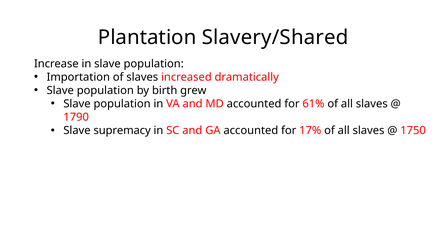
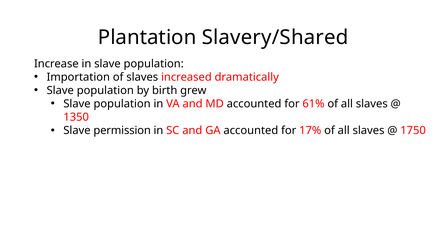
1790: 1790 -> 1350
supremacy: supremacy -> permission
